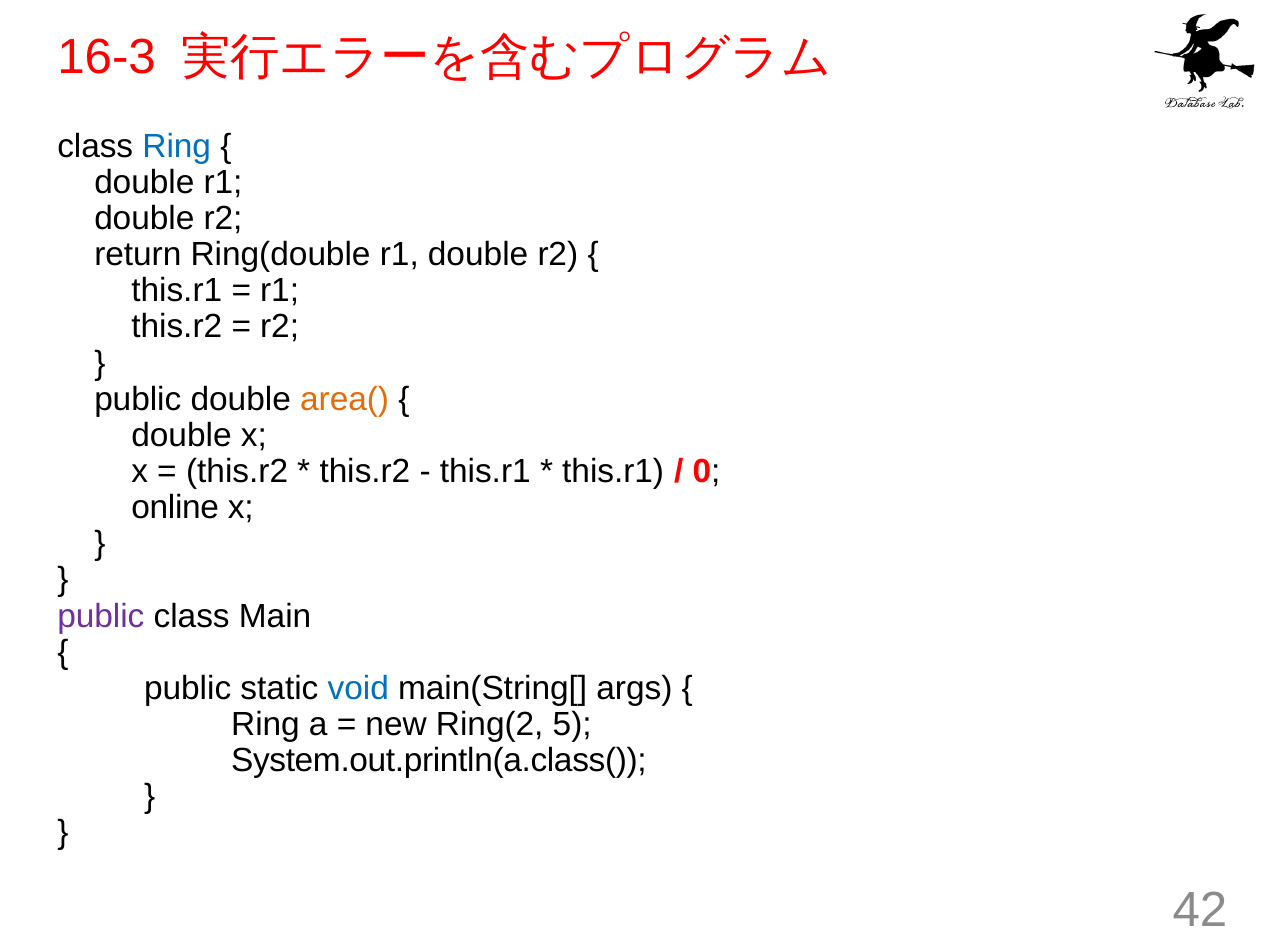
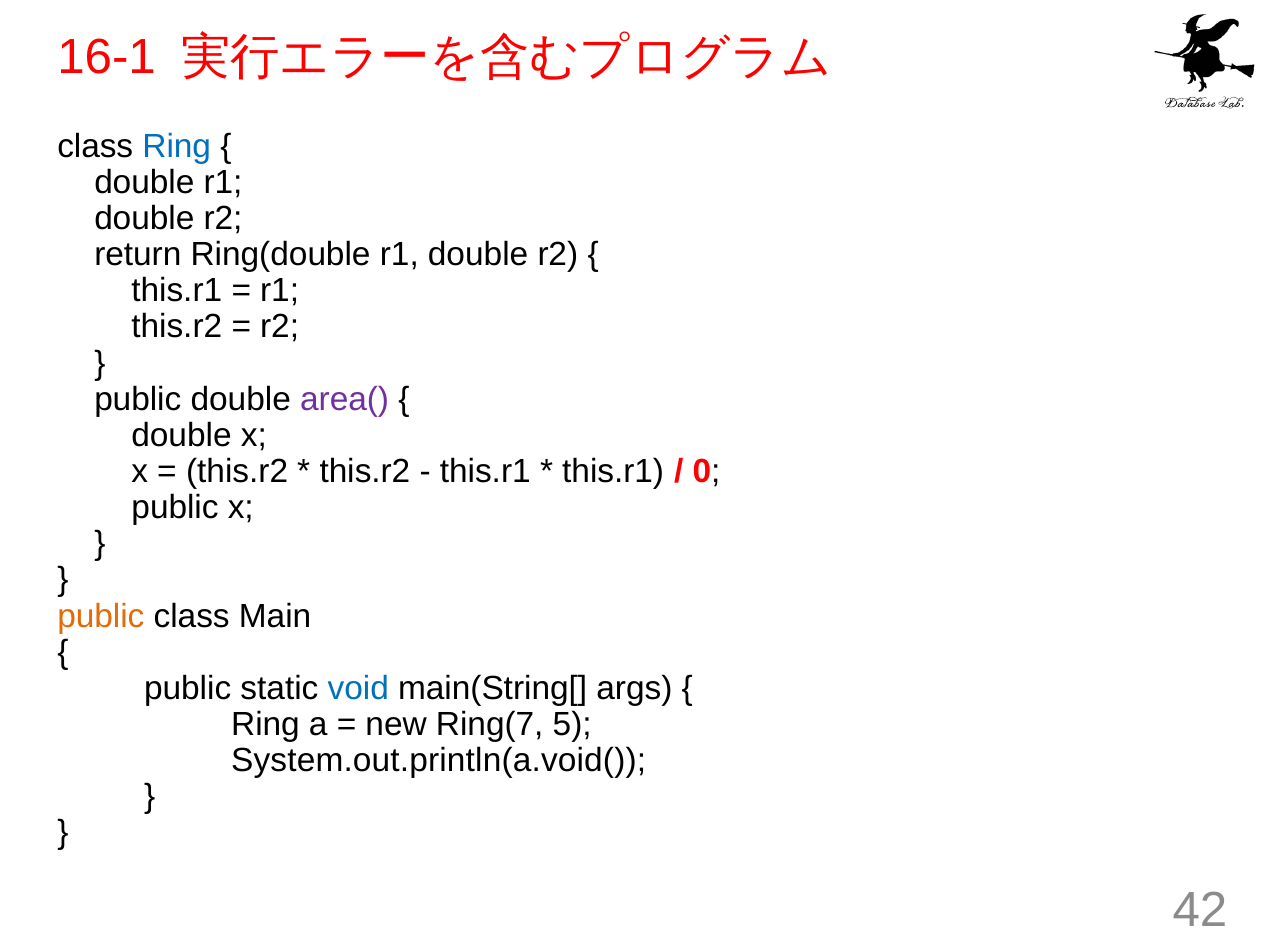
16-3: 16-3 -> 16-1
area( colour: orange -> purple
online at (175, 508): online -> public
public at (101, 616) colour: purple -> orange
Ring(2: Ring(2 -> Ring(7
System.out.println(a.class(: System.out.println(a.class( -> System.out.println(a.void(
